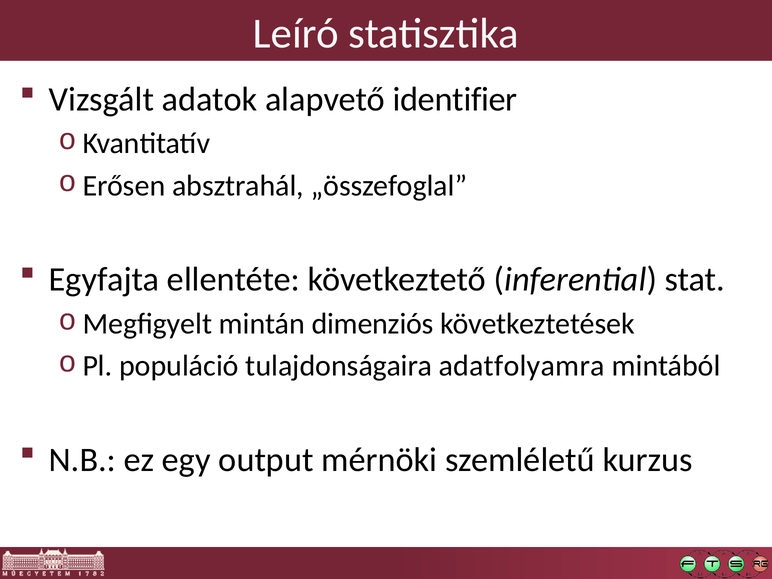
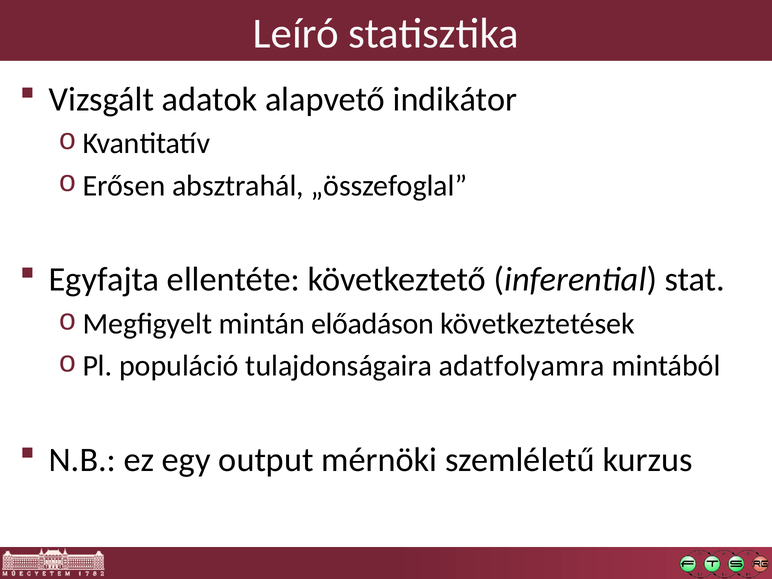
identifier: identifier -> indikátor
dimenziós: dimenziós -> előadáson
